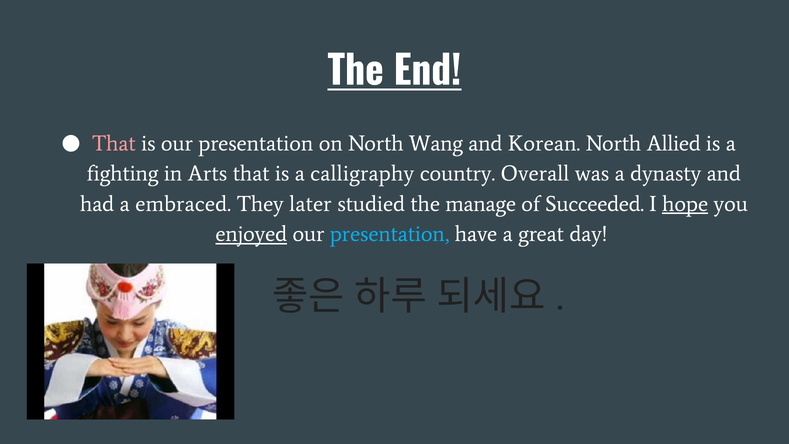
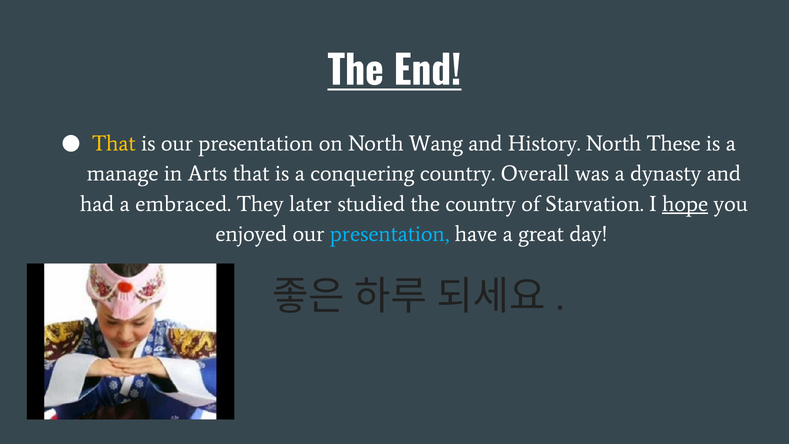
That at (114, 143) colour: pink -> yellow
Korean: Korean -> History
Allied: Allied -> These
fighting: fighting -> manage
calligraphy: calligraphy -> conquering
the manage: manage -> country
Succeeded: Succeeded -> Starvation
enjoyed underline: present -> none
